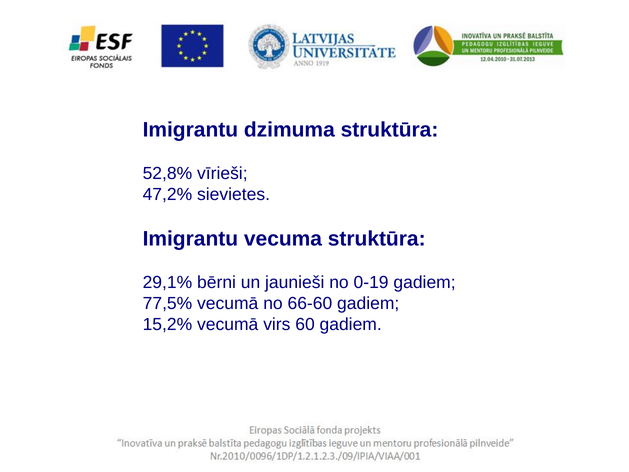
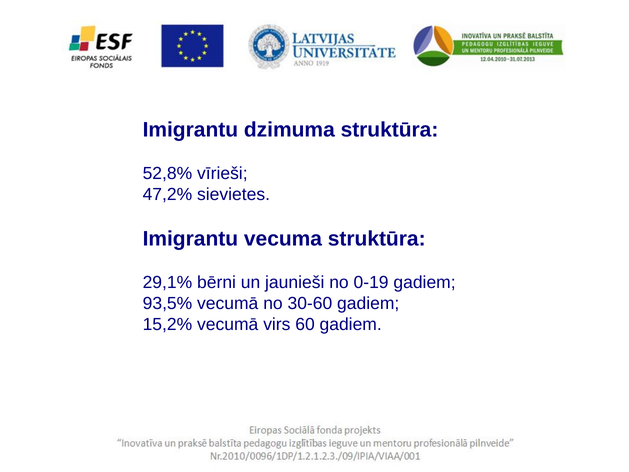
77,5%: 77,5% -> 93,5%
66-60: 66-60 -> 30-60
